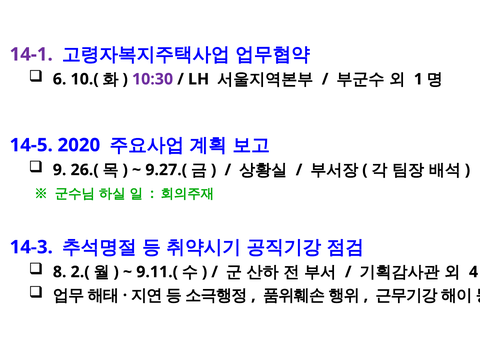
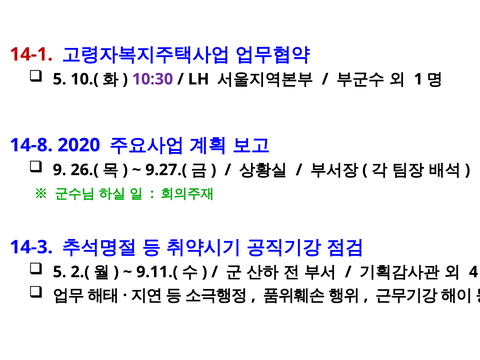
14-1 colour: purple -> red
6 at (60, 79): 6 -> 5
14-5: 14-5 -> 14-8
8 at (60, 272): 8 -> 5
